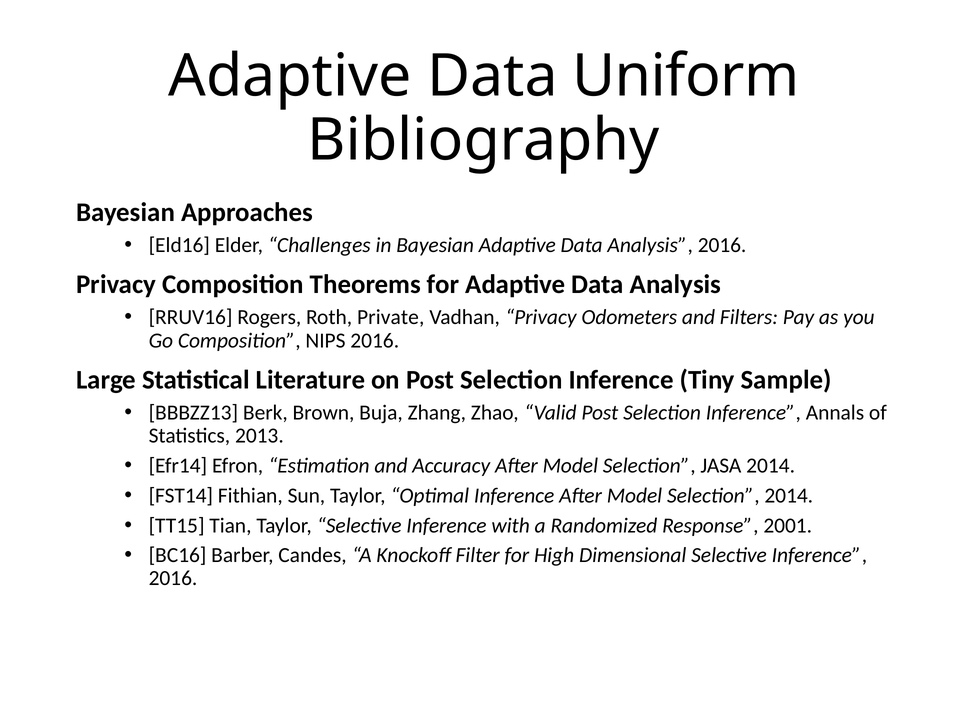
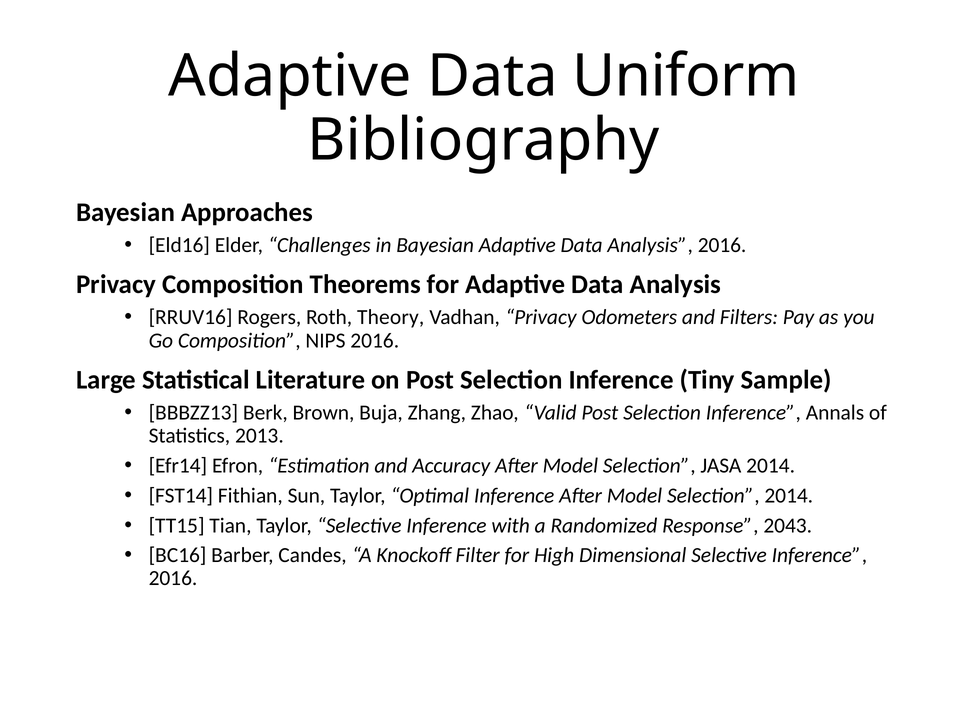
Private: Private -> Theory
2001: 2001 -> 2043
